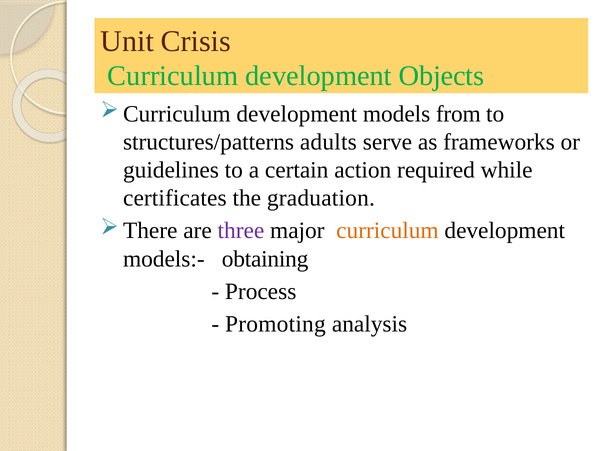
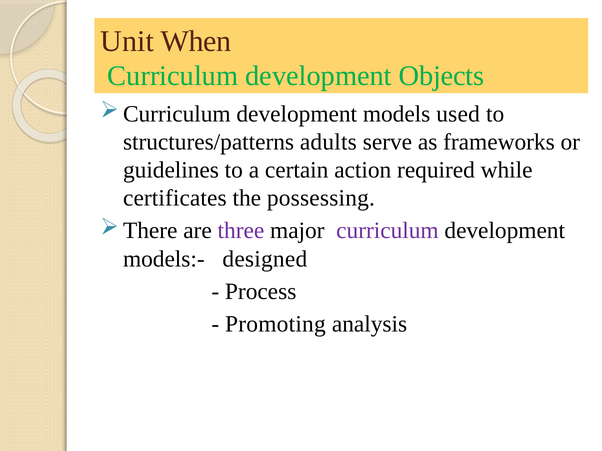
Crisis: Crisis -> When
from: from -> used
graduation: graduation -> possessing
curriculum at (387, 231) colour: orange -> purple
obtaining: obtaining -> designed
